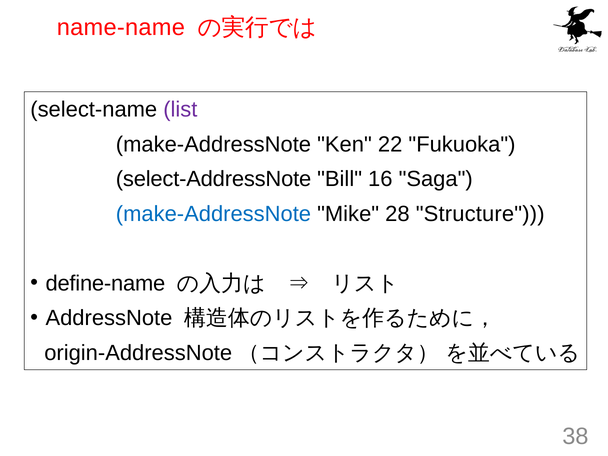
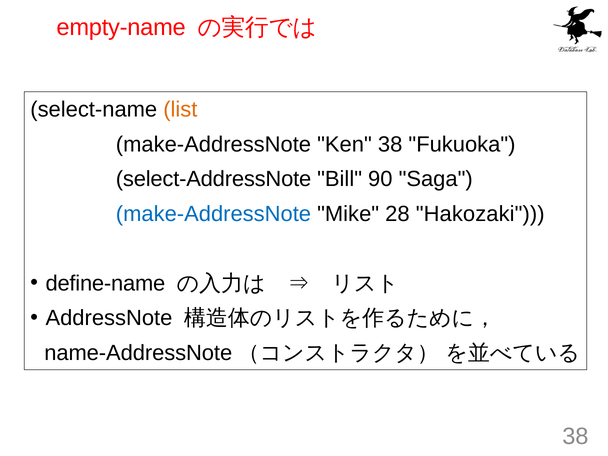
name-name: name-name -> empty-name
list colour: purple -> orange
Ken 22: 22 -> 38
16: 16 -> 90
Structure: Structure -> Hakozaki
origin-AddressNote: origin-AddressNote -> name-AddressNote
